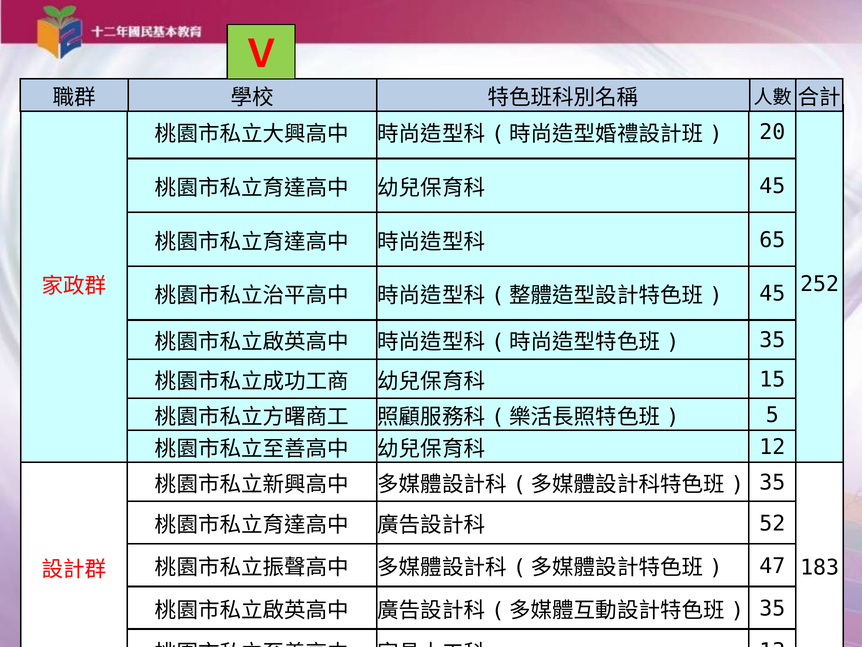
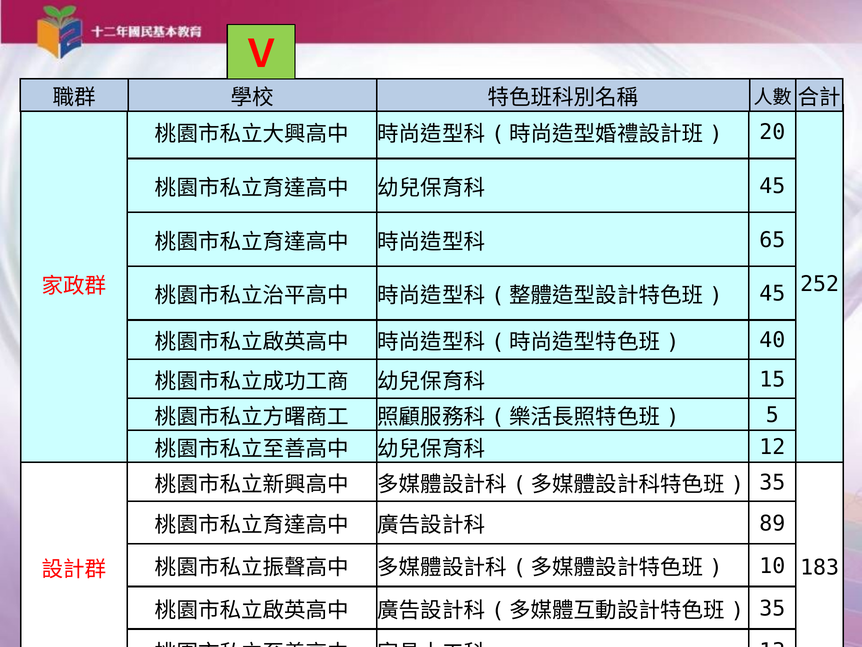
35 at (772, 340): 35 -> 40
52: 52 -> 89
47: 47 -> 10
